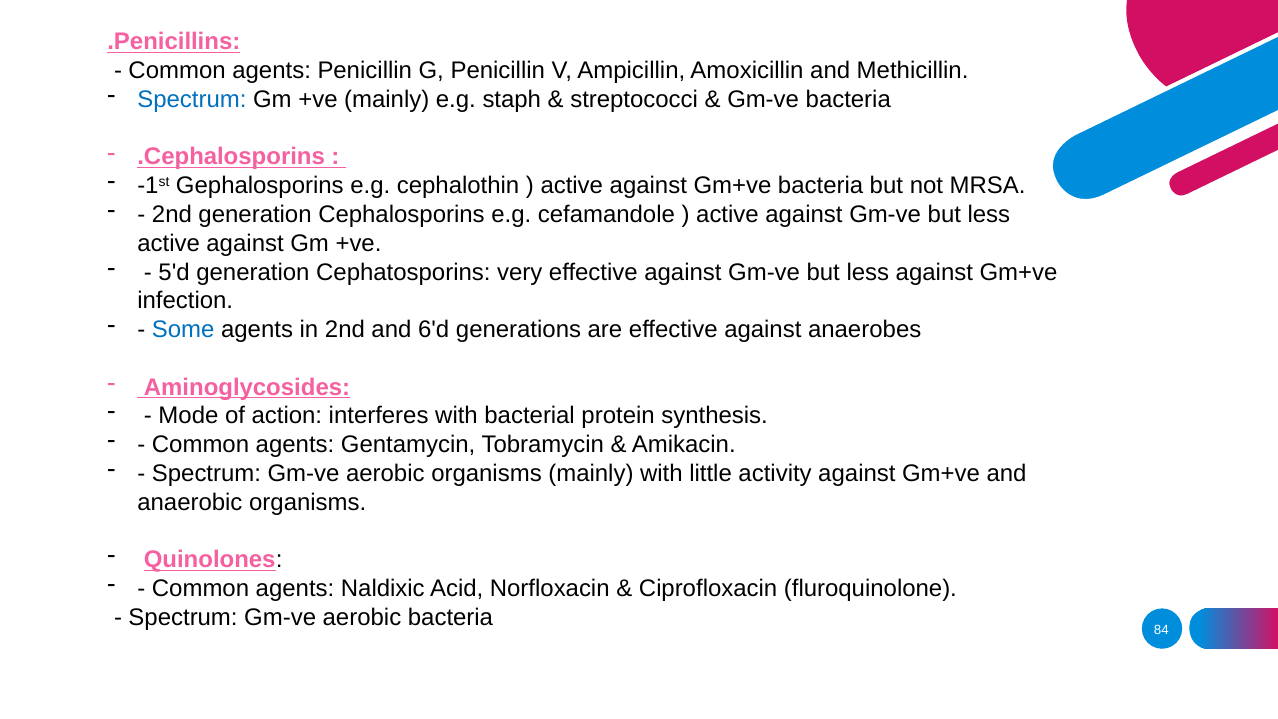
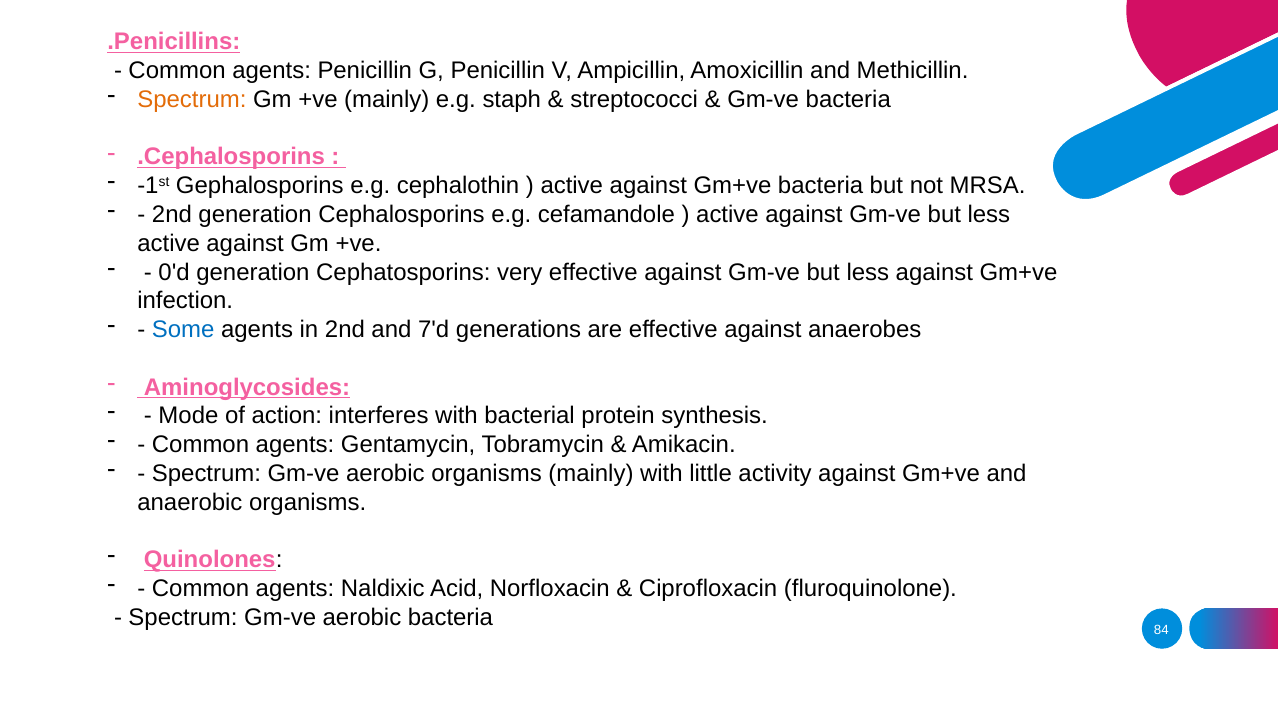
Spectrum at (192, 100) colour: blue -> orange
5'd: 5'd -> 0'd
6'd: 6'd -> 7'd
